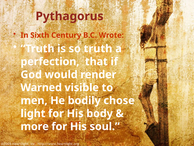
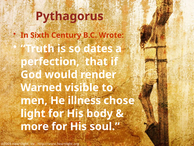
so truth: truth -> dates
bodily: bodily -> illness
